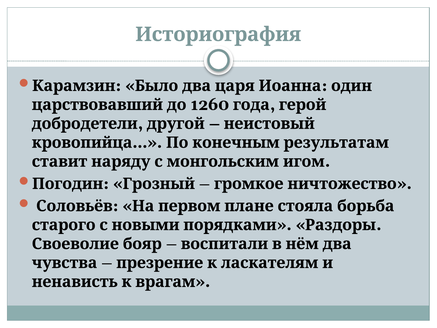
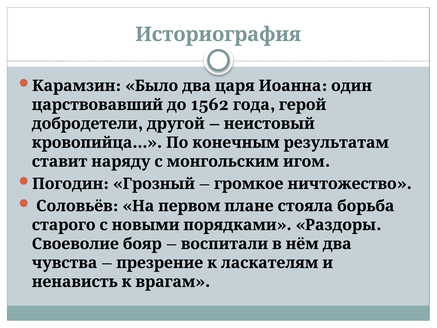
1260: 1260 -> 1562
